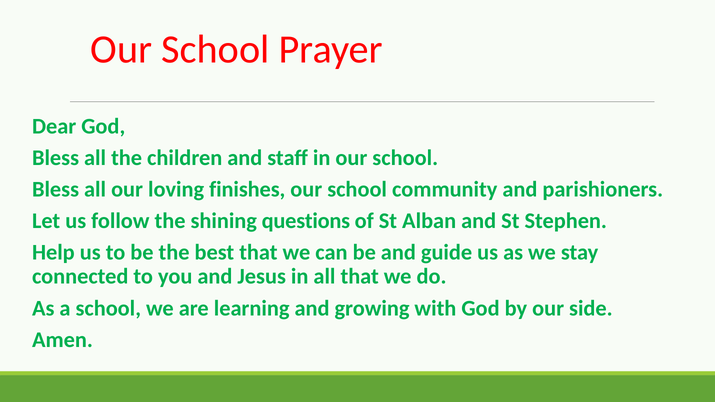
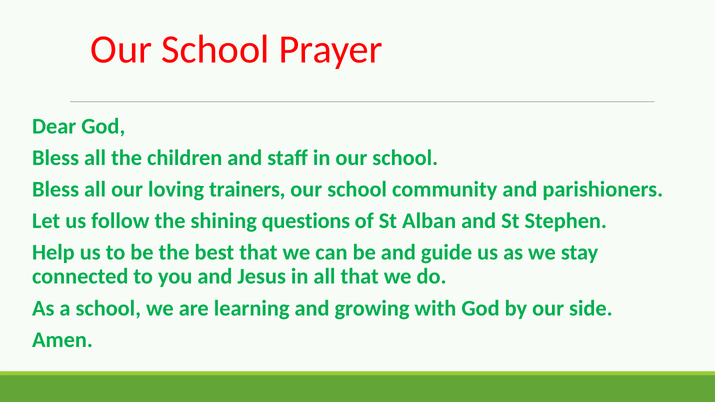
finishes: finishes -> trainers
